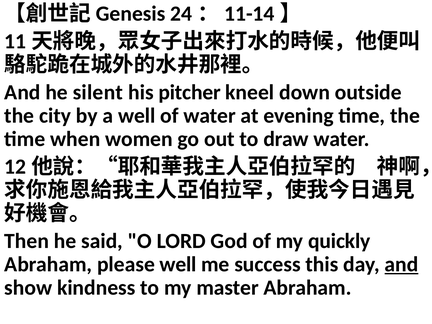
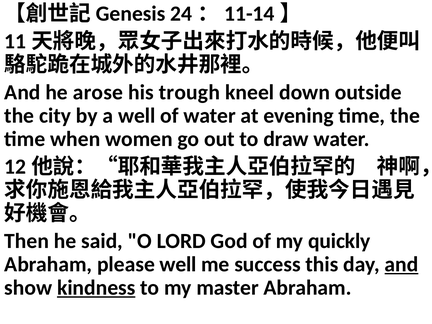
silent: silent -> arose
pitcher: pitcher -> trough
kindness underline: none -> present
